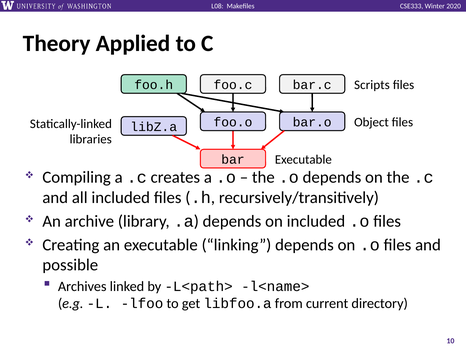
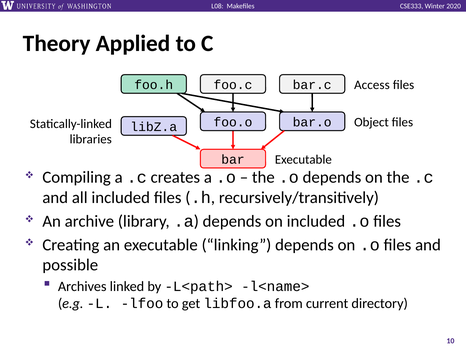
Scripts: Scripts -> Access
